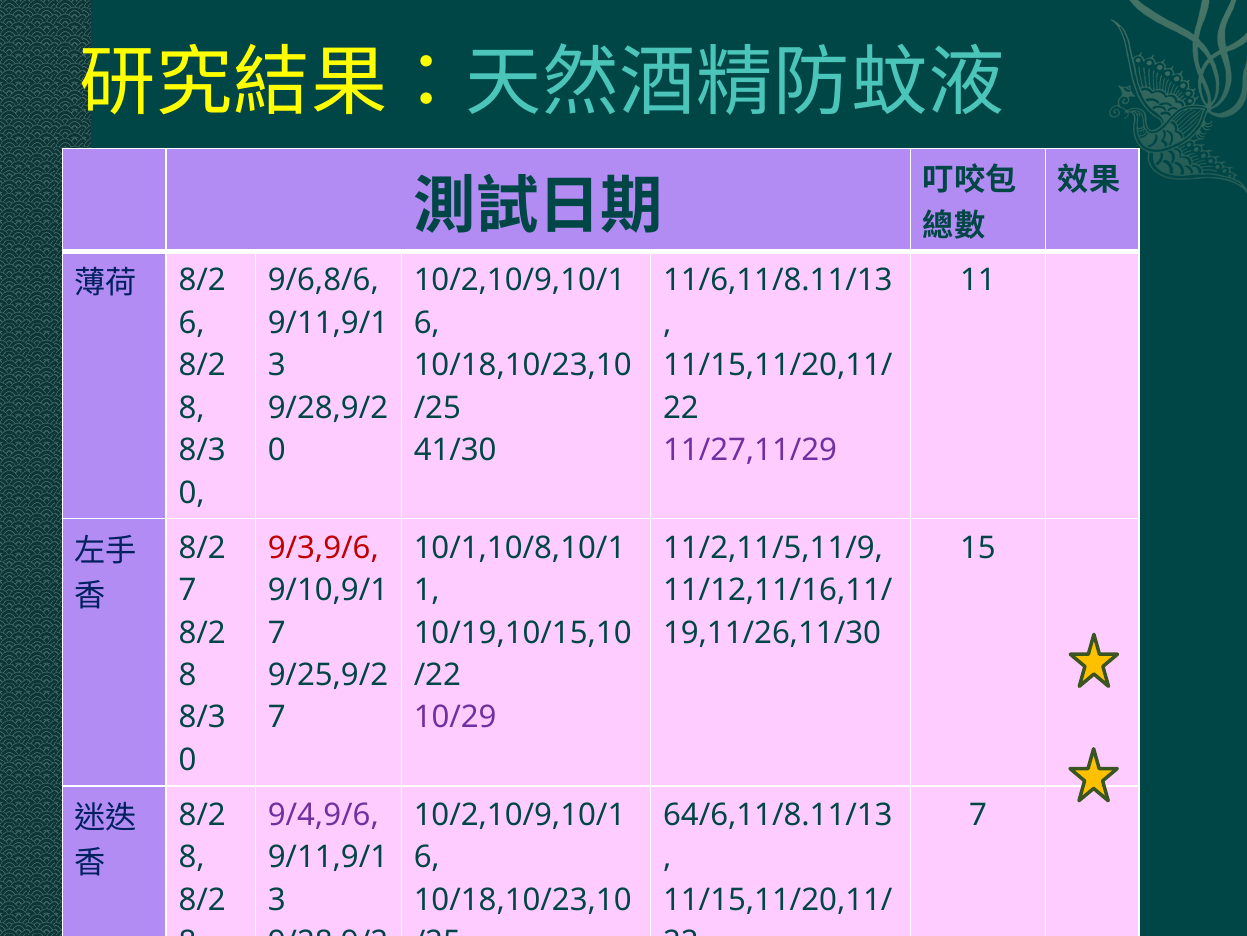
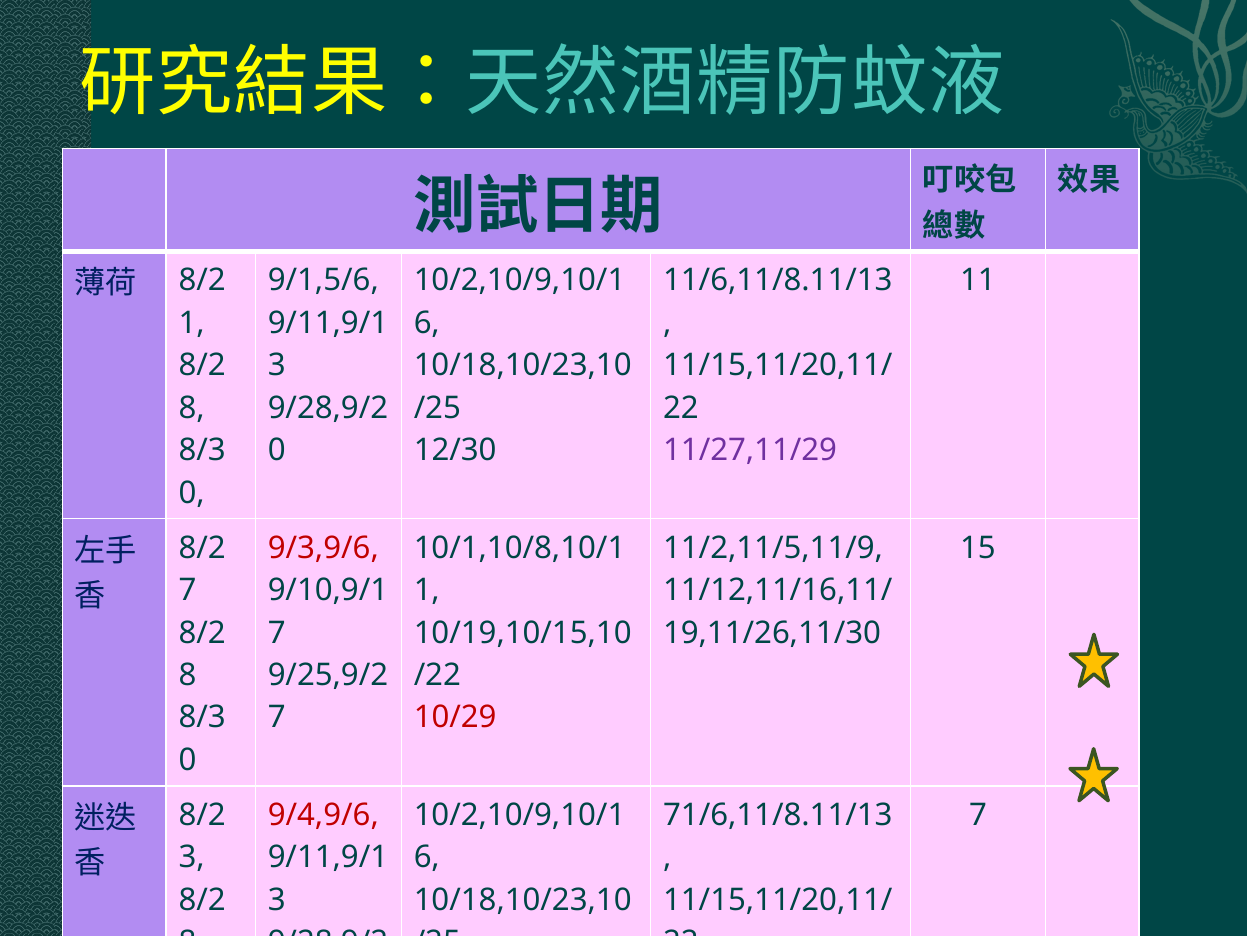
9/6,8/6: 9/6,8/6 -> 9/1,5/6
6 at (192, 323): 6 -> 1
41/30: 41/30 -> 12/30
10/29 at (455, 717) colour: purple -> red
9/4,9/6 colour: purple -> red
64/6,11/8.11/13: 64/6,11/8.11/13 -> 71/6,11/8.11/13
8 at (192, 857): 8 -> 3
